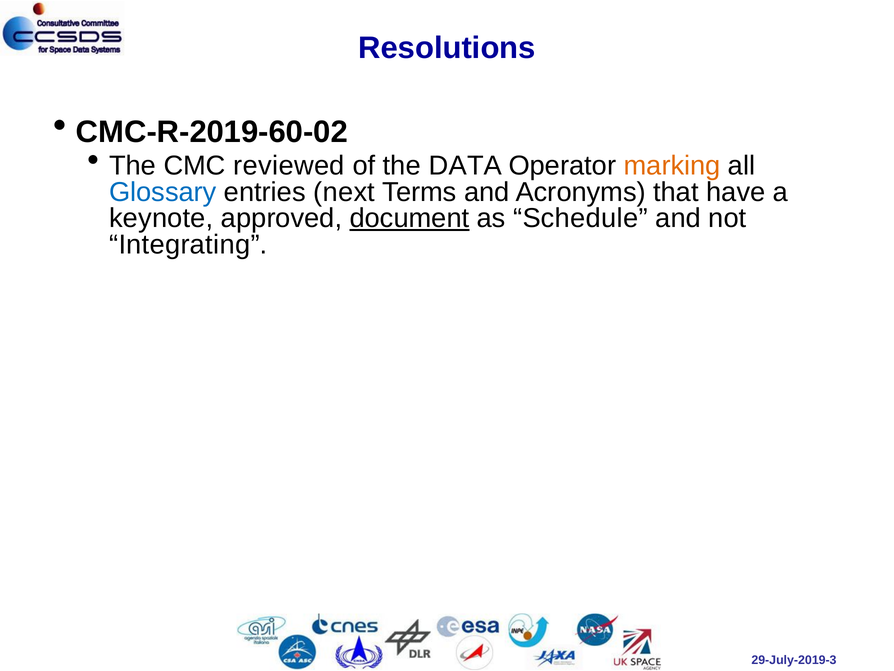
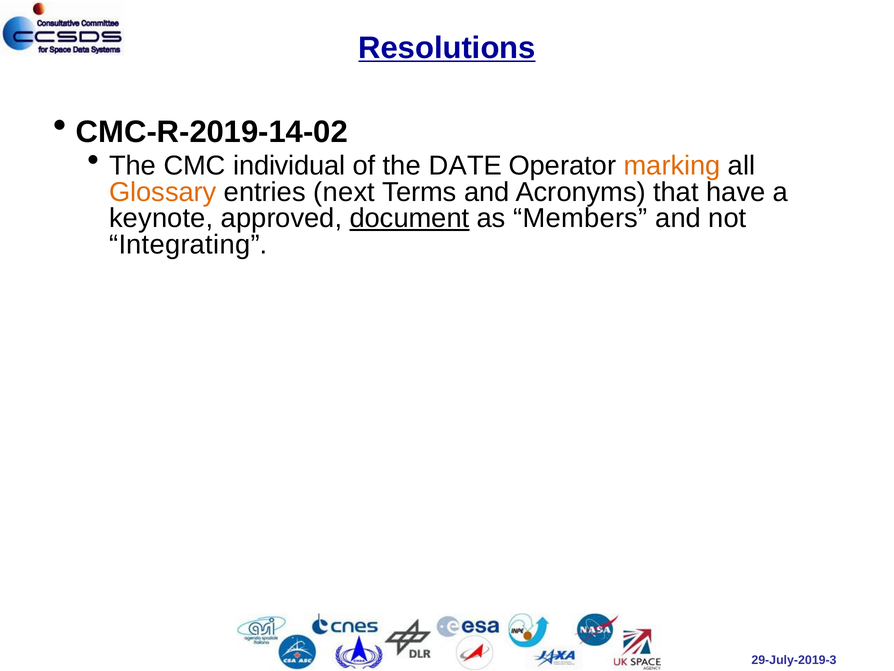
Resolutions underline: none -> present
CMC-R-2019-60-02: CMC-R-2019-60-02 -> CMC-R-2019-14-02
reviewed: reviewed -> individual
DATA: DATA -> DATE
Glossary colour: blue -> orange
Schedule: Schedule -> Members
